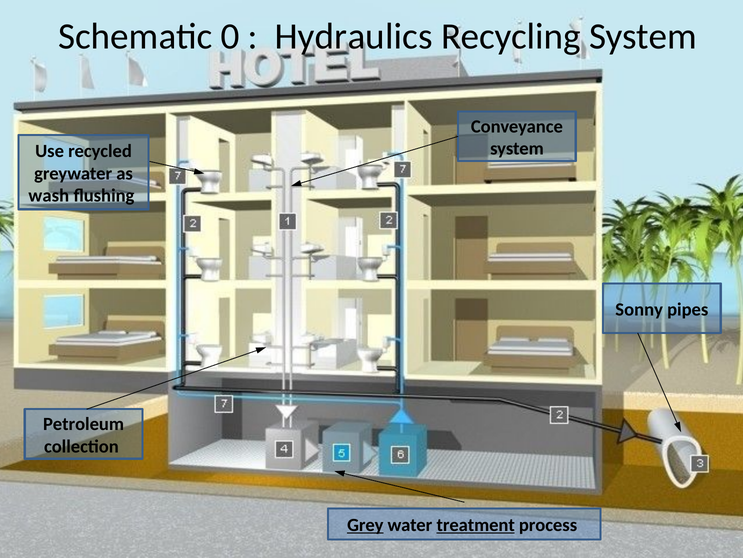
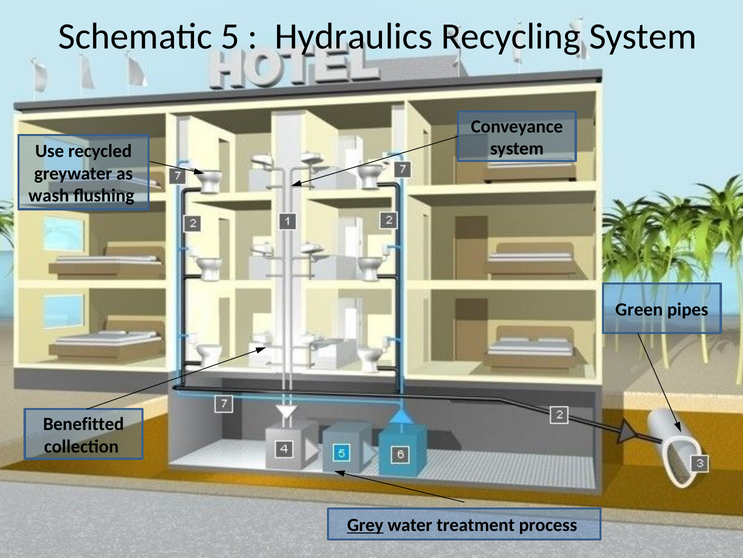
0: 0 -> 5
Sonny: Sonny -> Green
Petroleum: Petroleum -> Benefitted
treatment underline: present -> none
